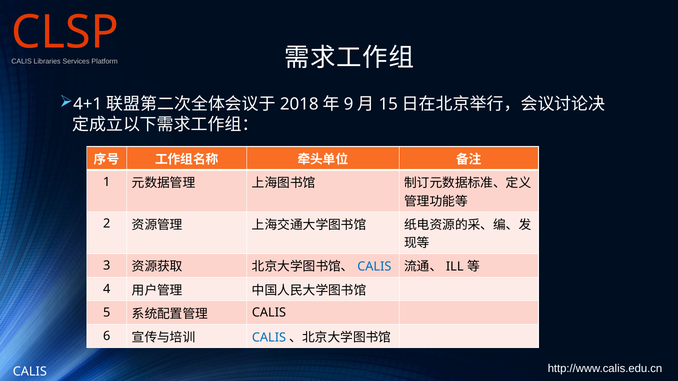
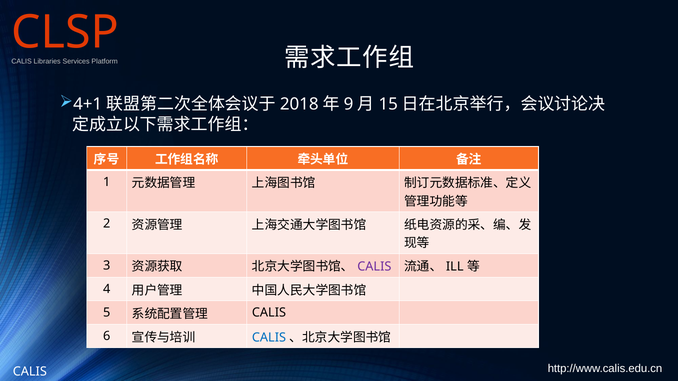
CALIS at (374, 267) colour: blue -> purple
